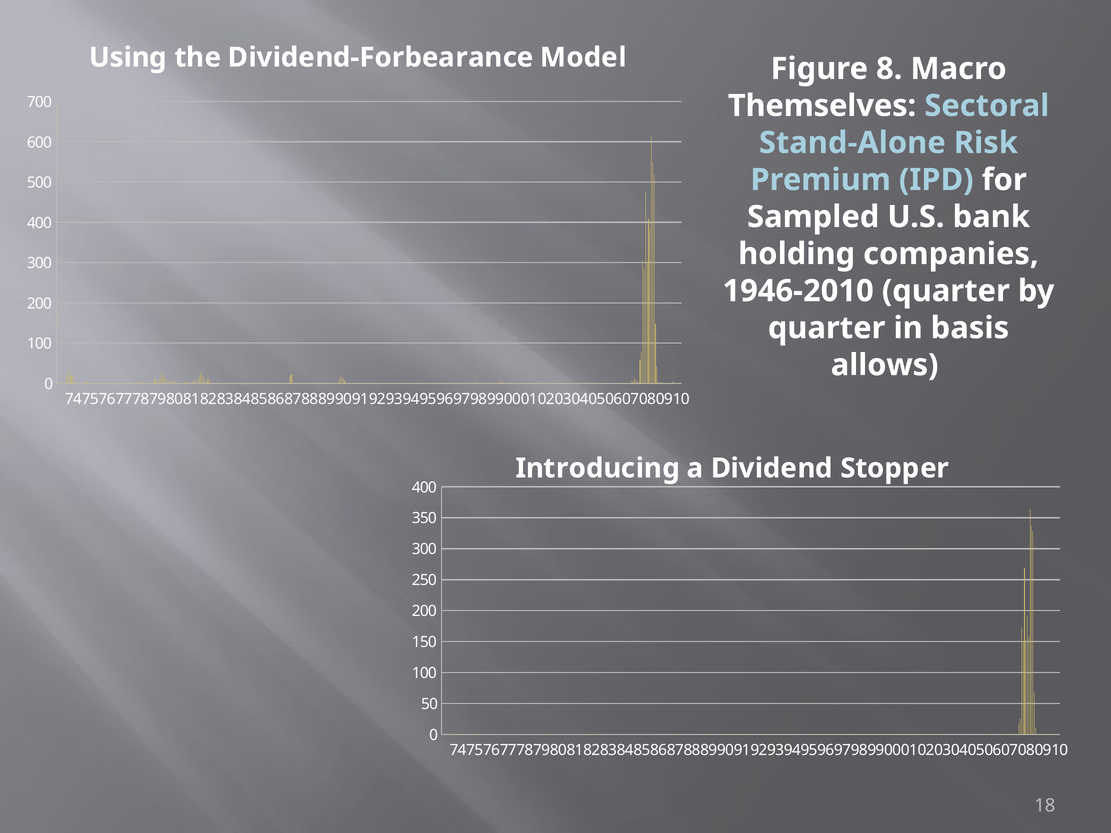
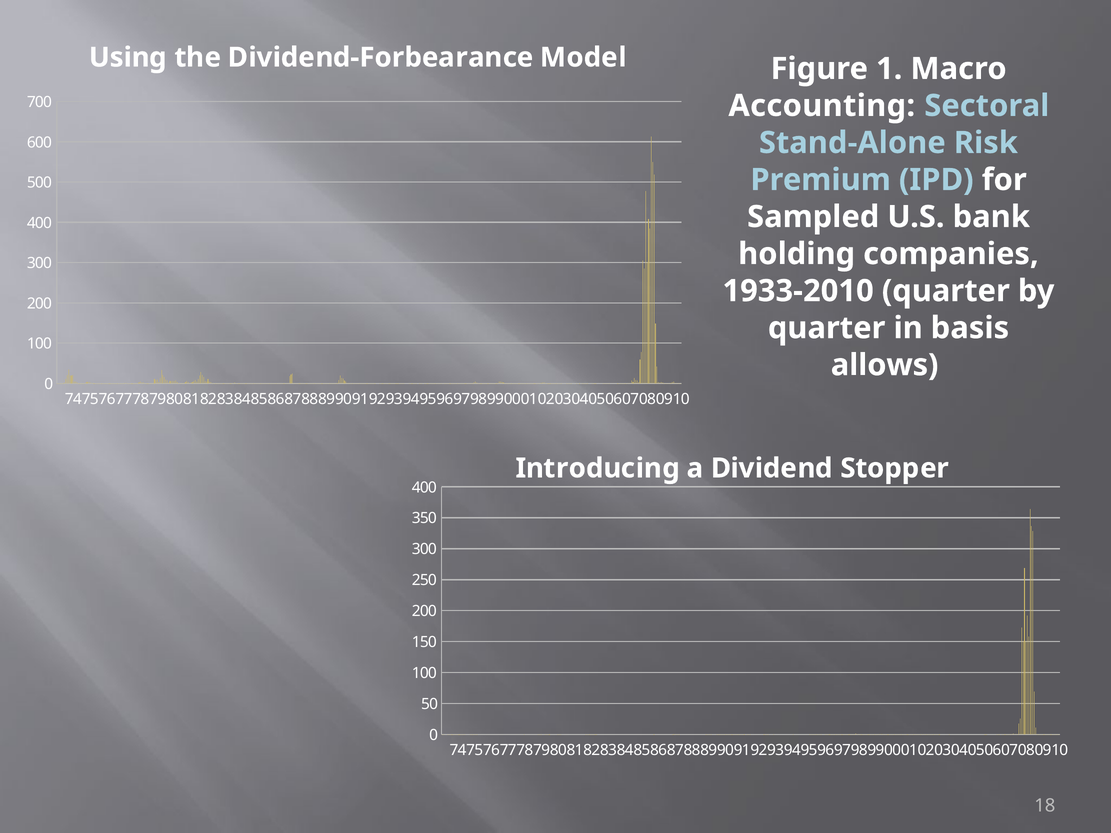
8: 8 -> 1
Themselves: Themselves -> Accounting
1946-2010: 1946-2010 -> 1933-2010
